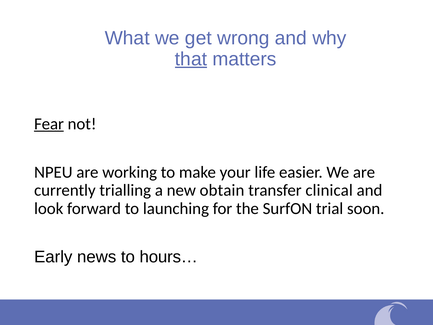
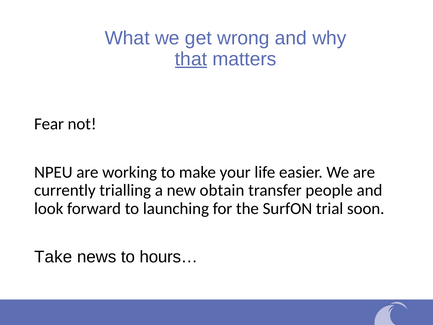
Fear underline: present -> none
clinical: clinical -> people
Early: Early -> Take
